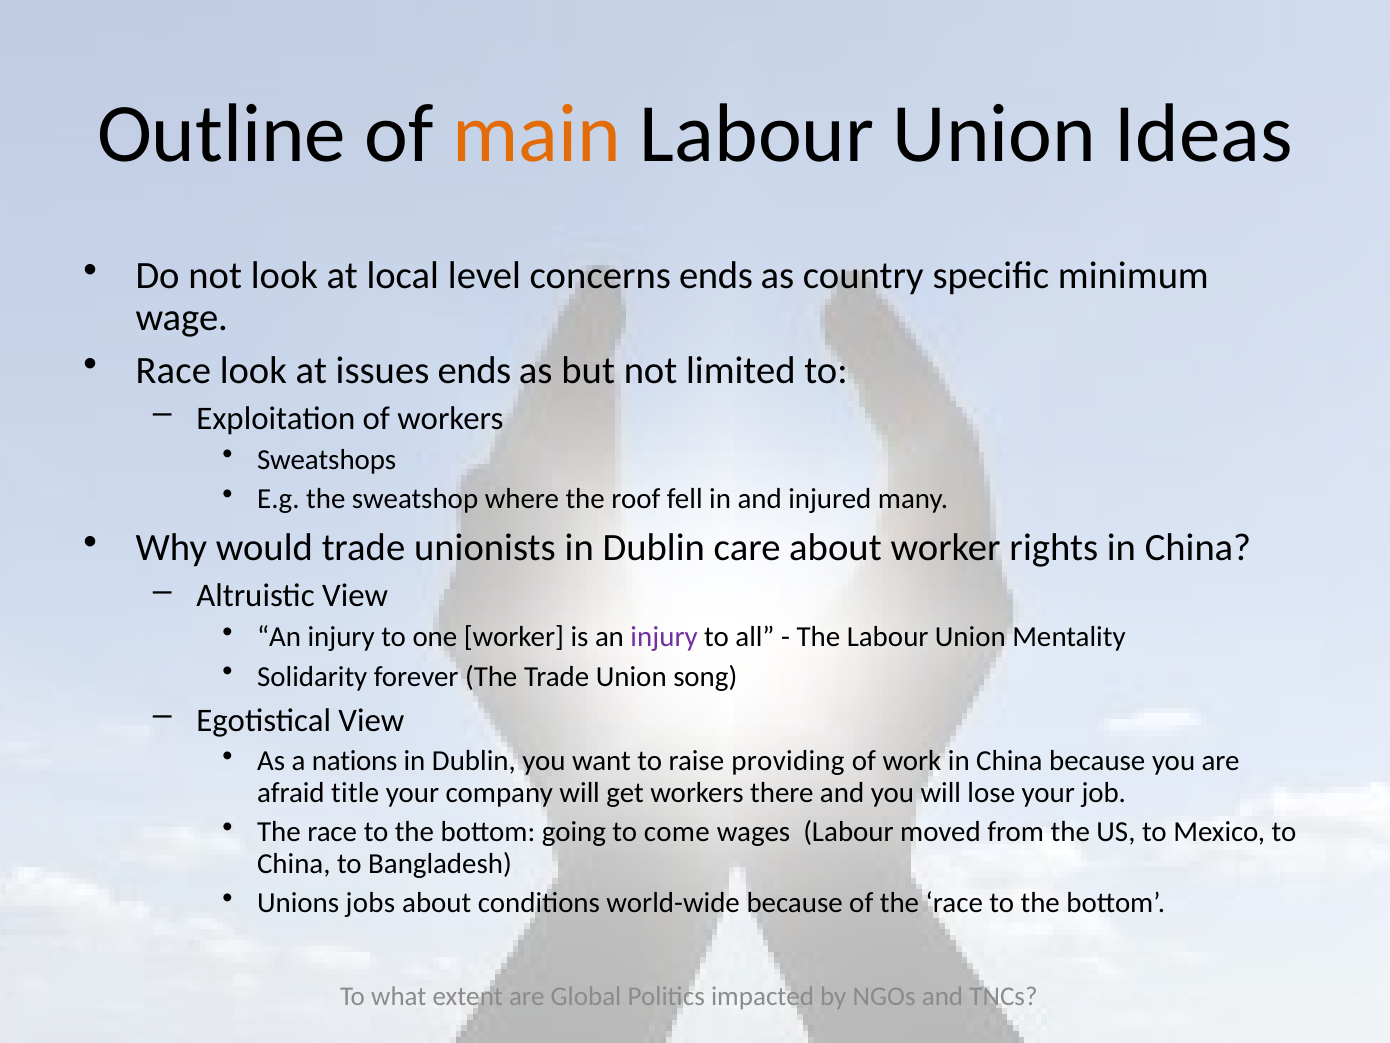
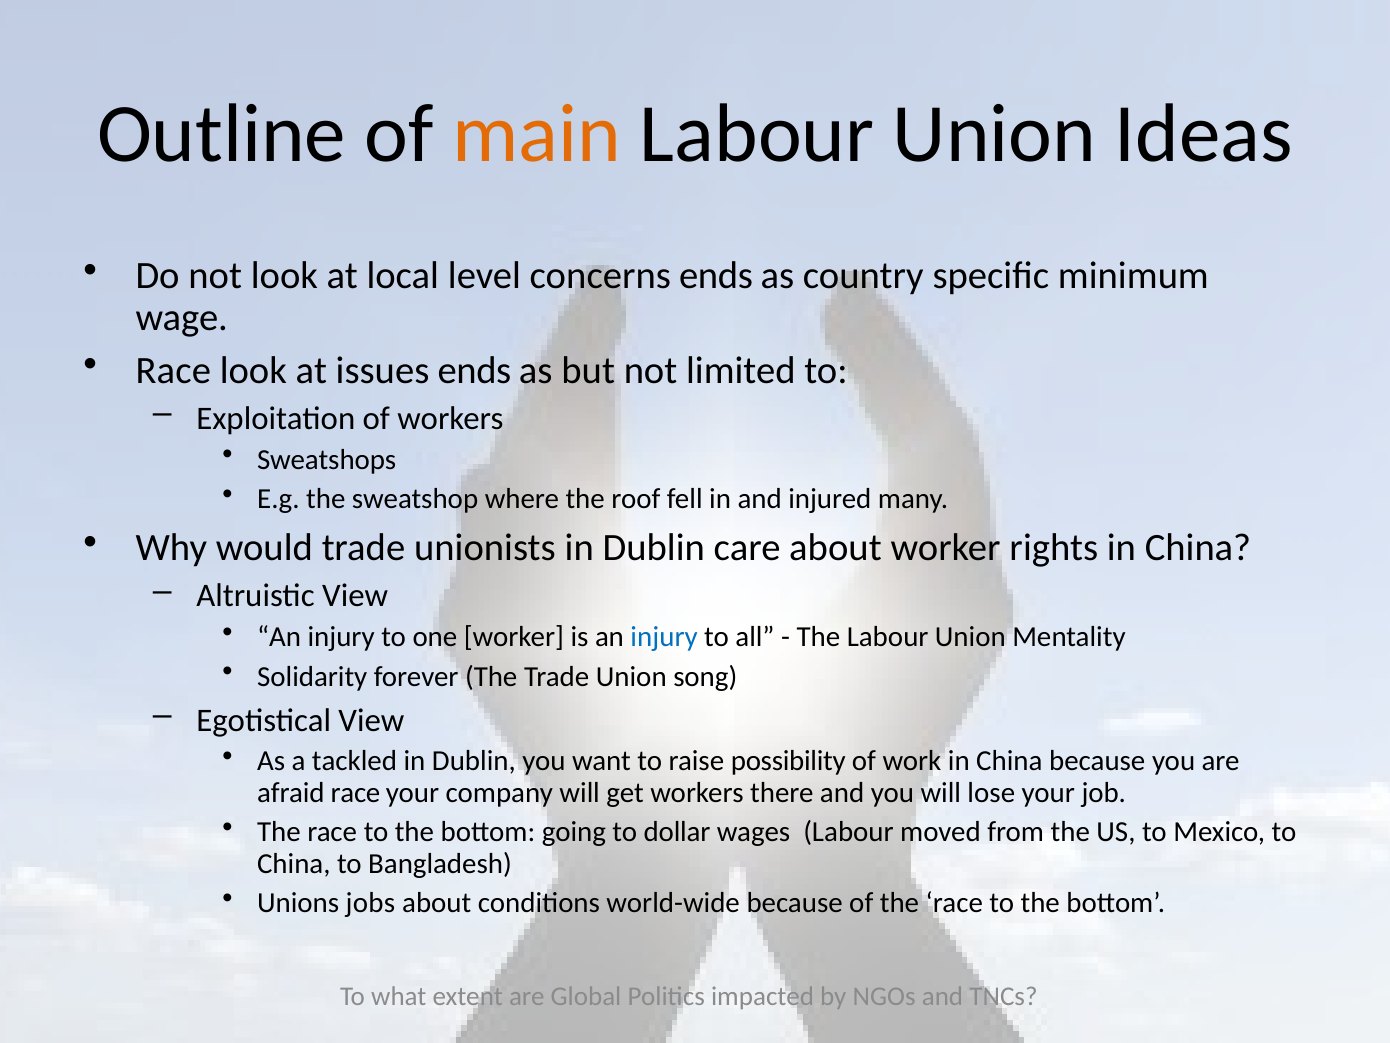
injury at (664, 637) colour: purple -> blue
nations: nations -> tackled
providing: providing -> possibility
afraid title: title -> race
come: come -> dollar
